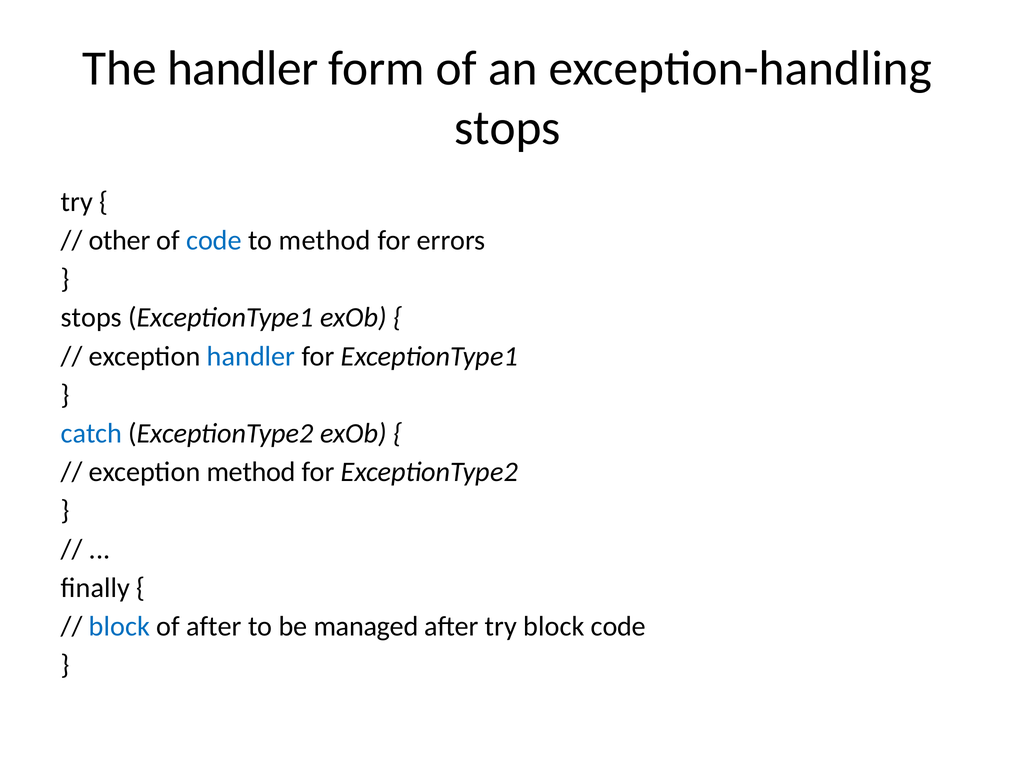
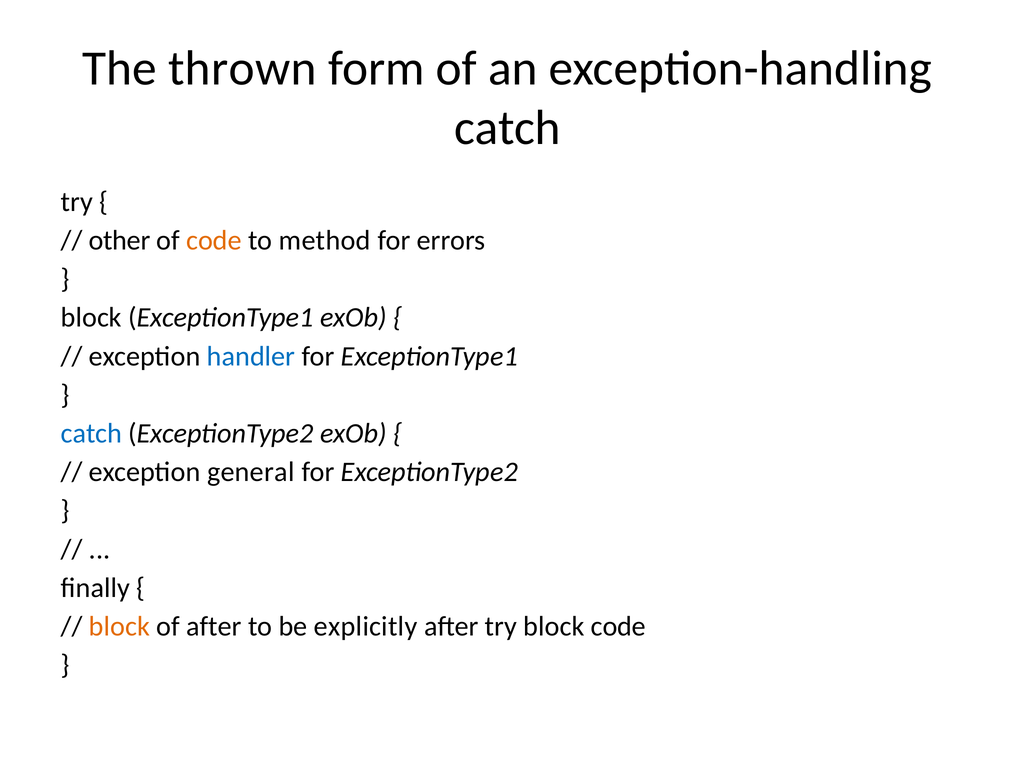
The handler: handler -> thrown
stops at (507, 128): stops -> catch
code at (214, 240) colour: blue -> orange
stops at (91, 317): stops -> block
exception method: method -> general
block at (119, 626) colour: blue -> orange
managed: managed -> explicitly
